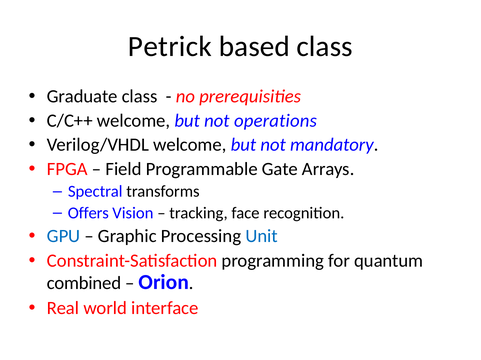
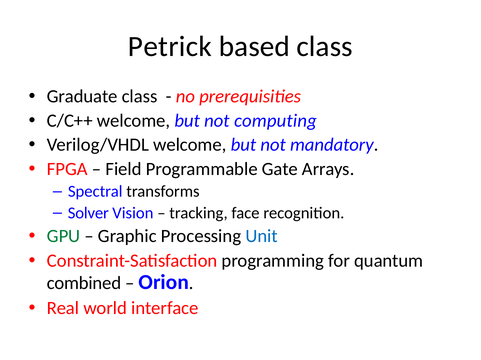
operations: operations -> computing
Offers: Offers -> Solver
GPU colour: blue -> green
